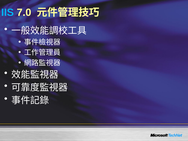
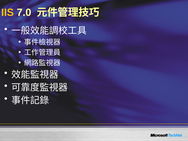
IIS colour: light blue -> yellow
